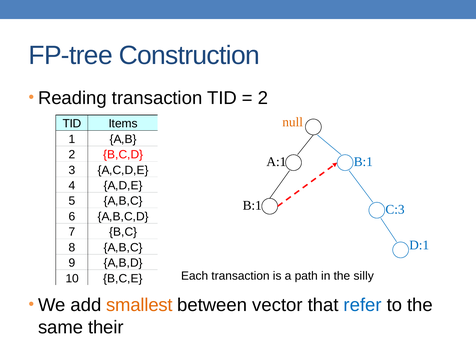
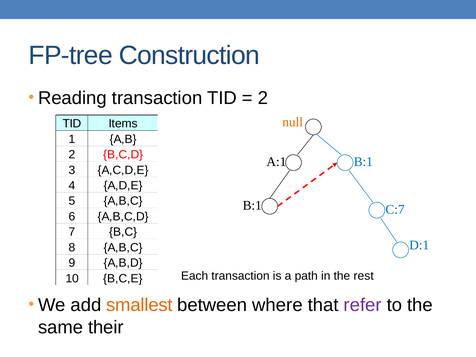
C:3: C:3 -> C:7
silly: silly -> rest
vector: vector -> where
refer colour: blue -> purple
